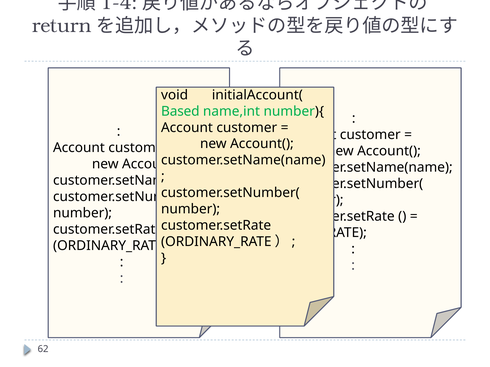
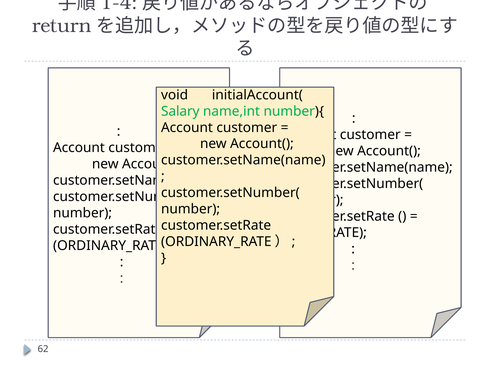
Based: Based -> Salary
